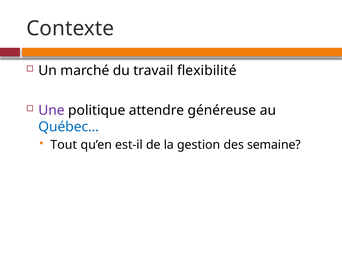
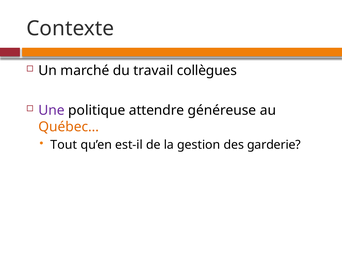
flexibilité: flexibilité -> collègues
Québec… colour: blue -> orange
semaine: semaine -> garderie
